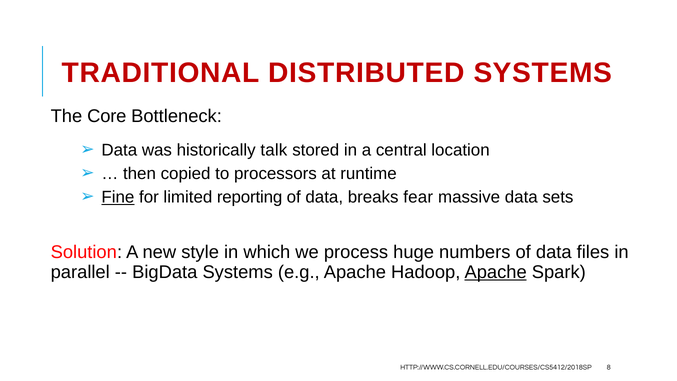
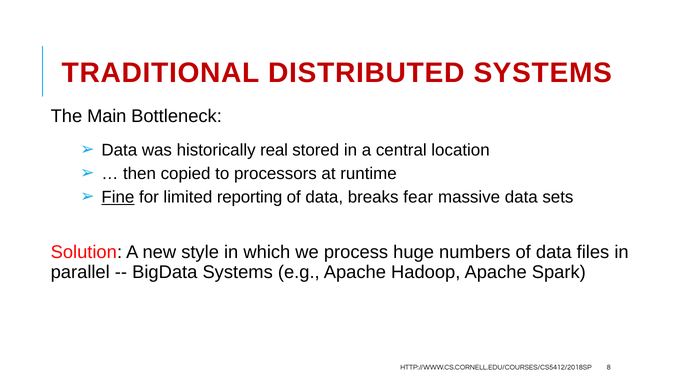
Core: Core -> Main
talk: talk -> real
Apache at (496, 272) underline: present -> none
